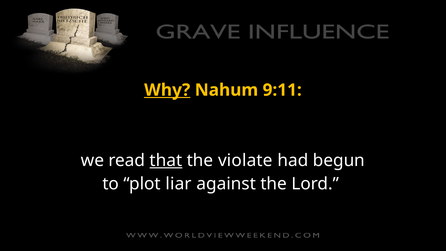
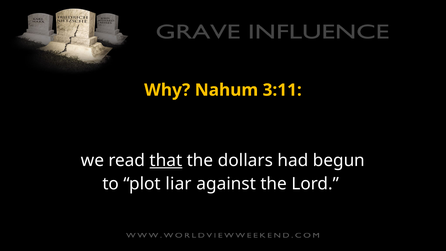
Why underline: present -> none
9:11: 9:11 -> 3:11
violate: violate -> dollars
